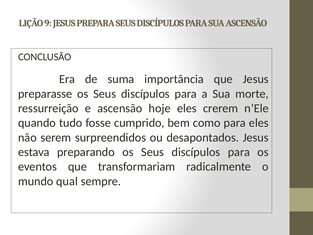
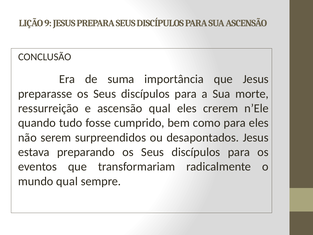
ascensão hoje: hoje -> qual
